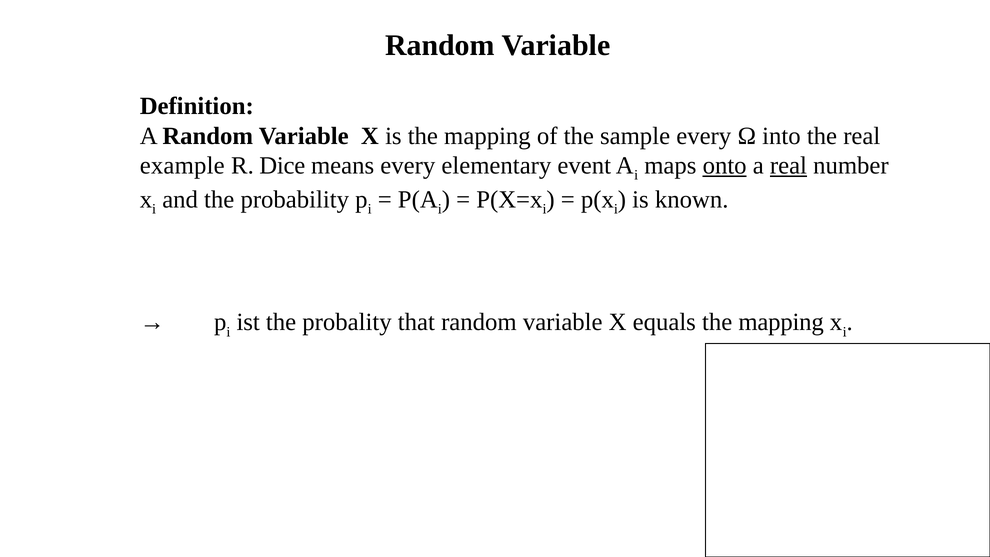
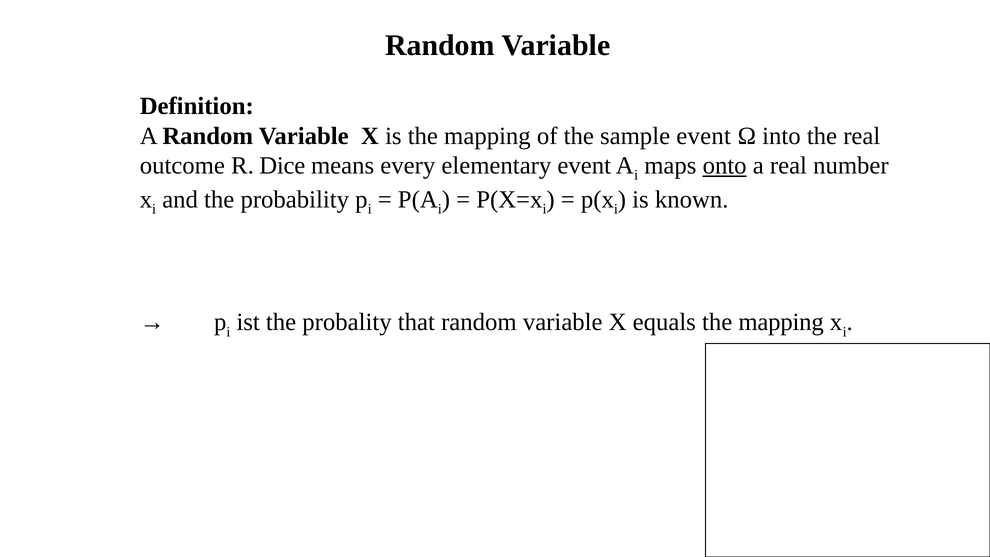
sample every: every -> event
example: example -> outcome
real at (788, 166) underline: present -> none
